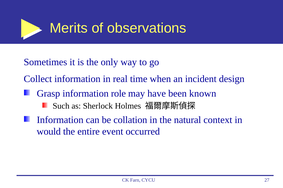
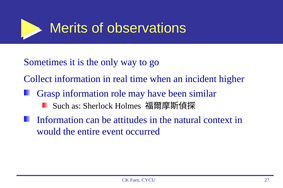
design: design -> higher
known: known -> similar
collation: collation -> attitudes
